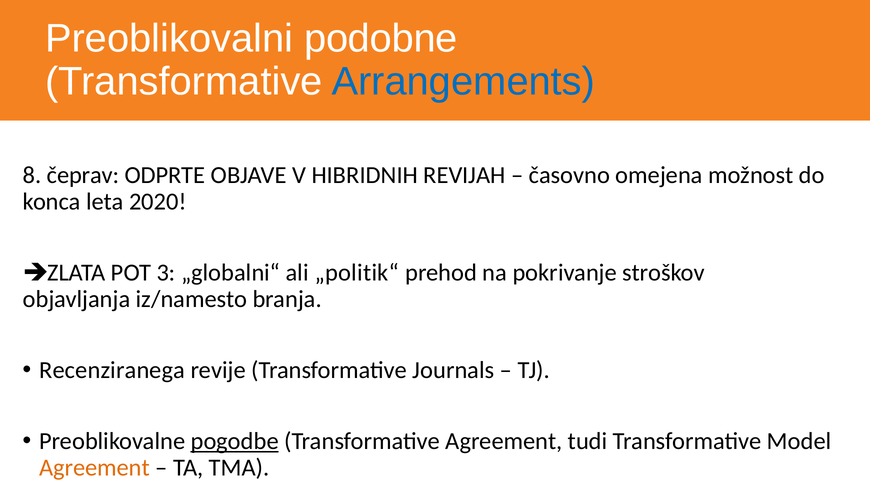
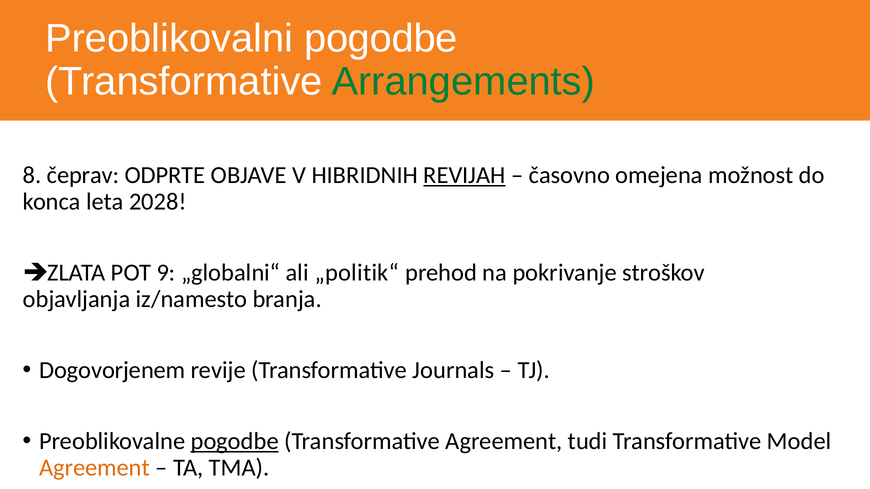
Preoblikovalni podobne: podobne -> pogodbe
Arrangements colour: blue -> green
REVIJAH underline: none -> present
2020: 2020 -> 2028
3: 3 -> 9
Recenziranega: Recenziranega -> Dogovorjenem
